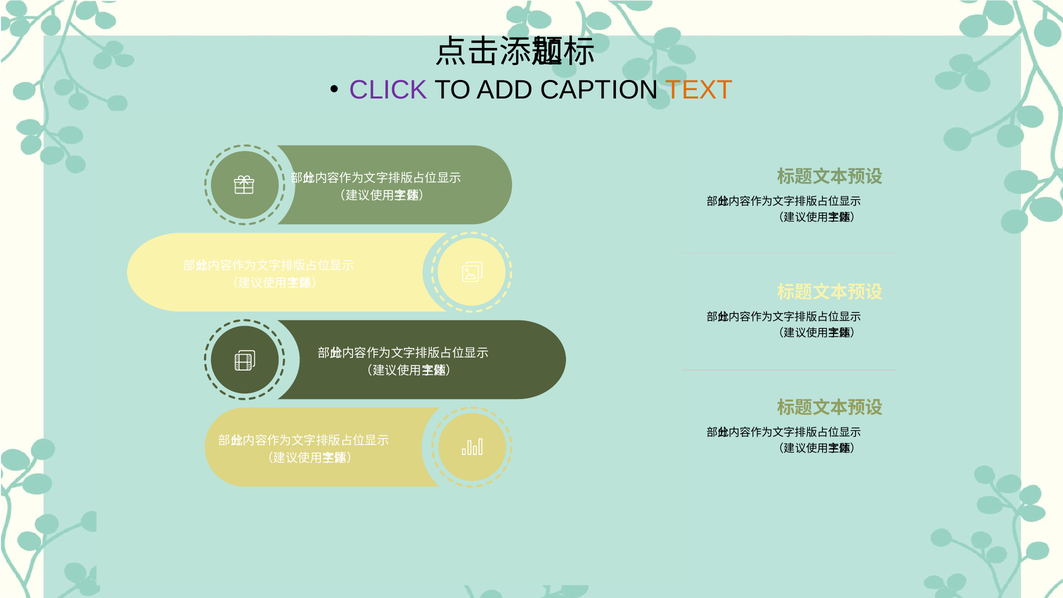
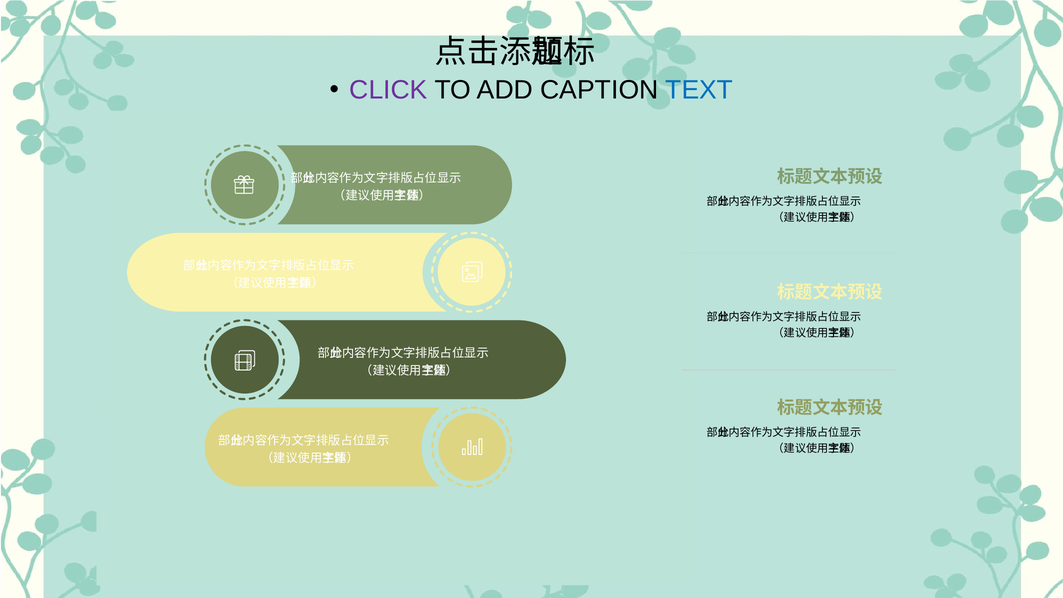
TEXT colour: orange -> blue
